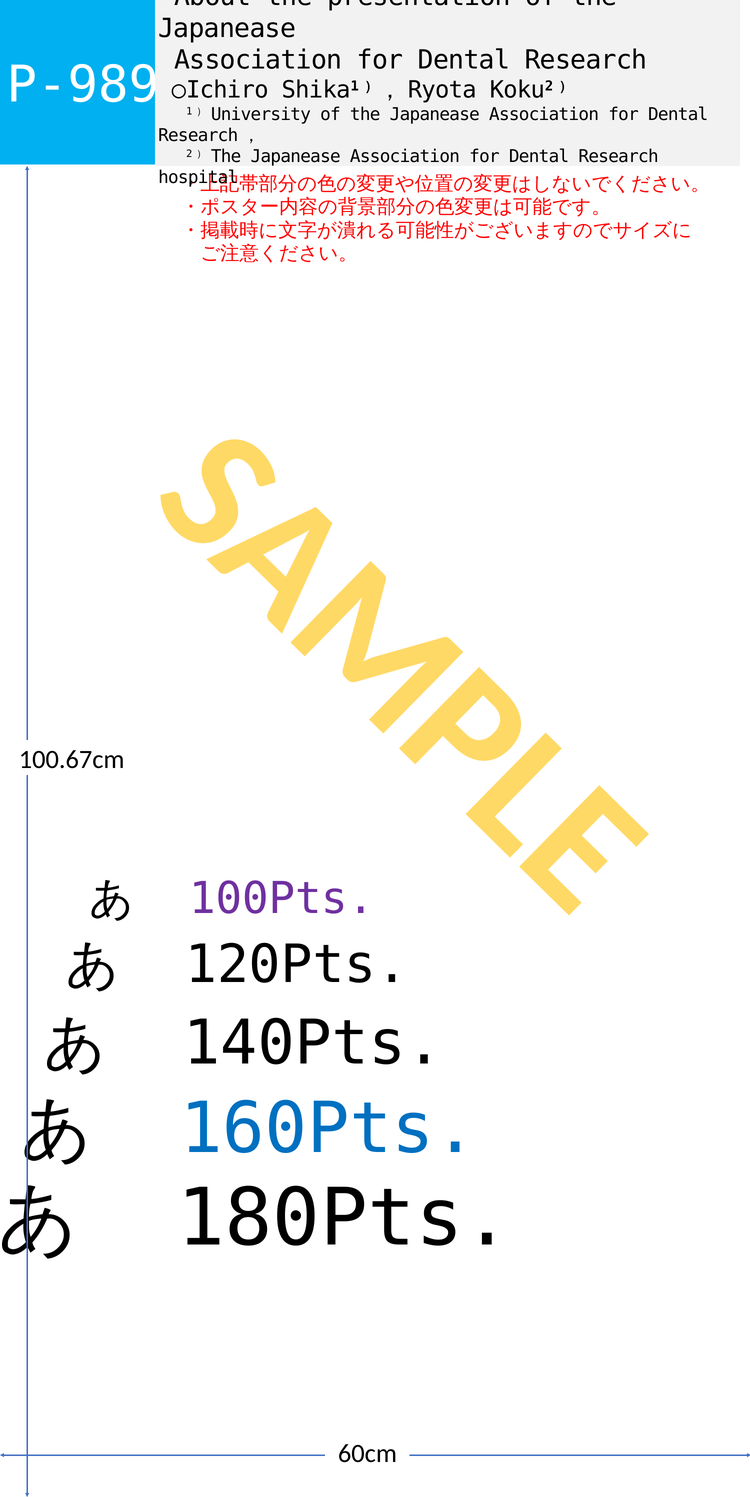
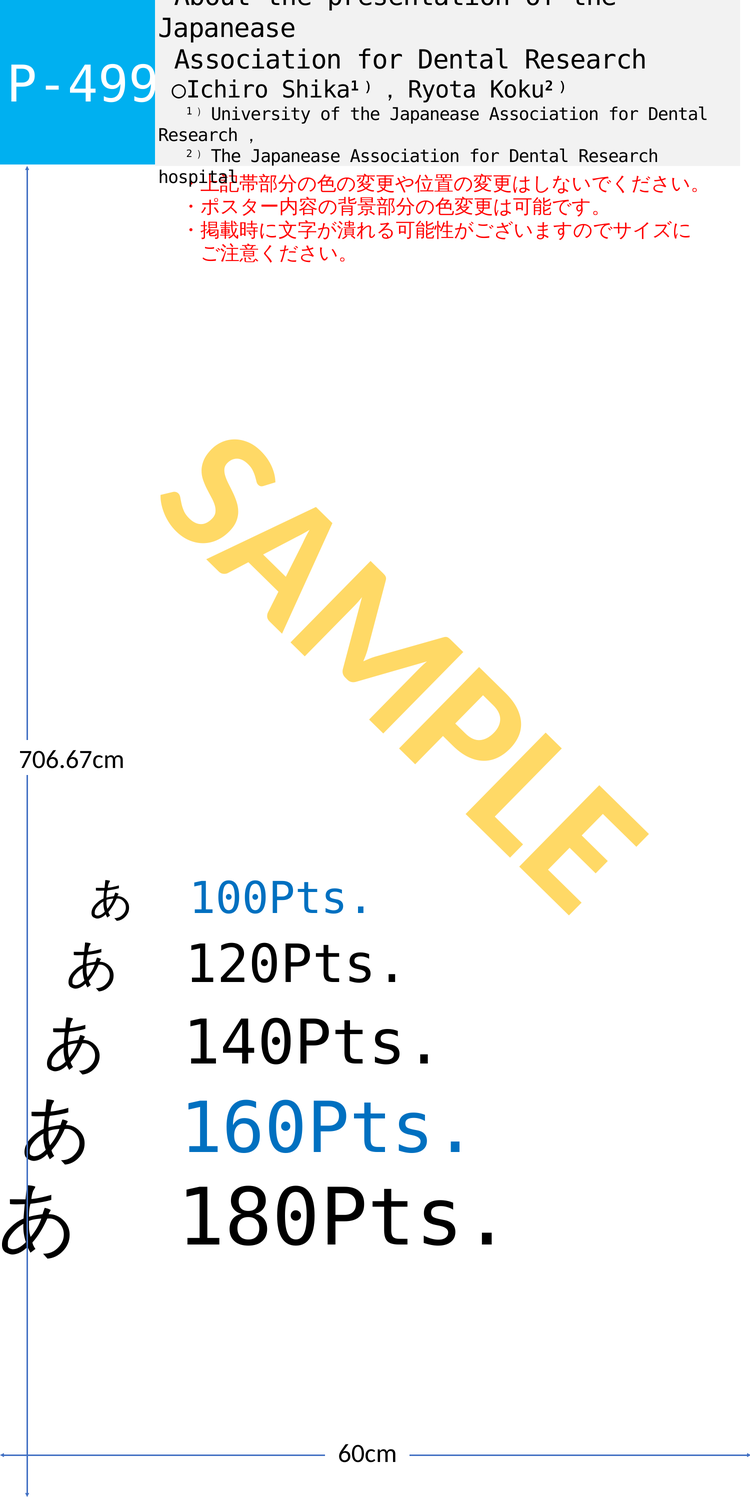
P-989: P-989 -> P-499
100.67cm: 100.67cm -> 706.67cm
100Pts colour: purple -> blue
